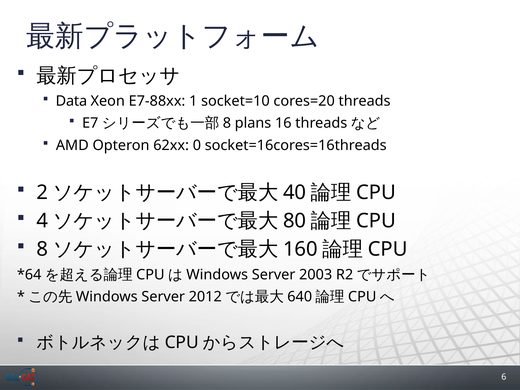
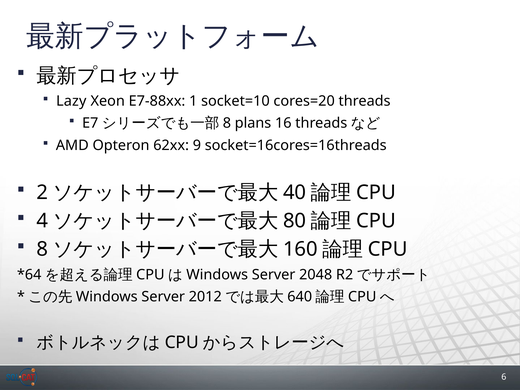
Data: Data -> Lazy
0: 0 -> 9
2003: 2003 -> 2048
